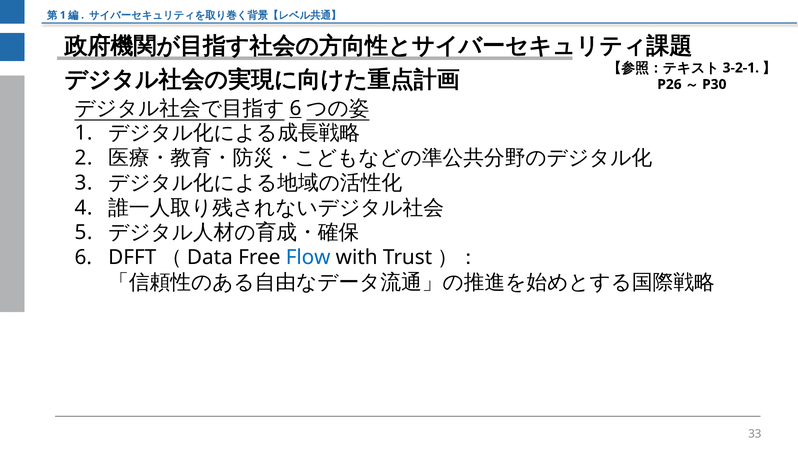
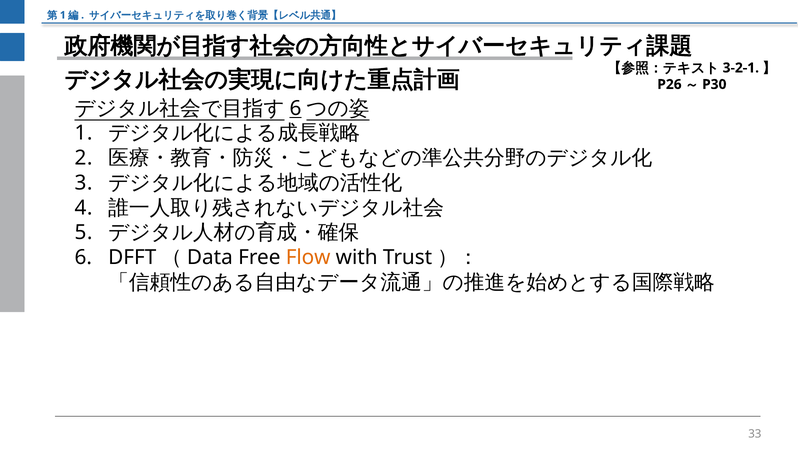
Flow colour: blue -> orange
